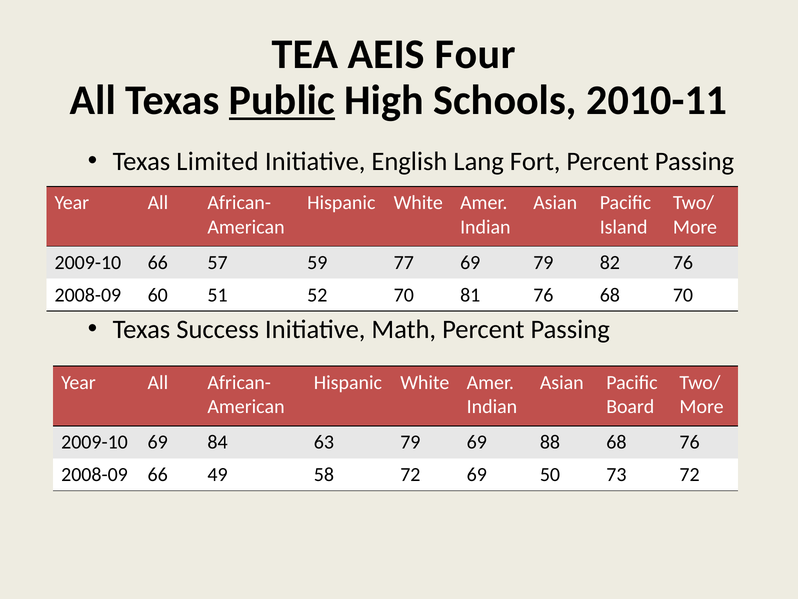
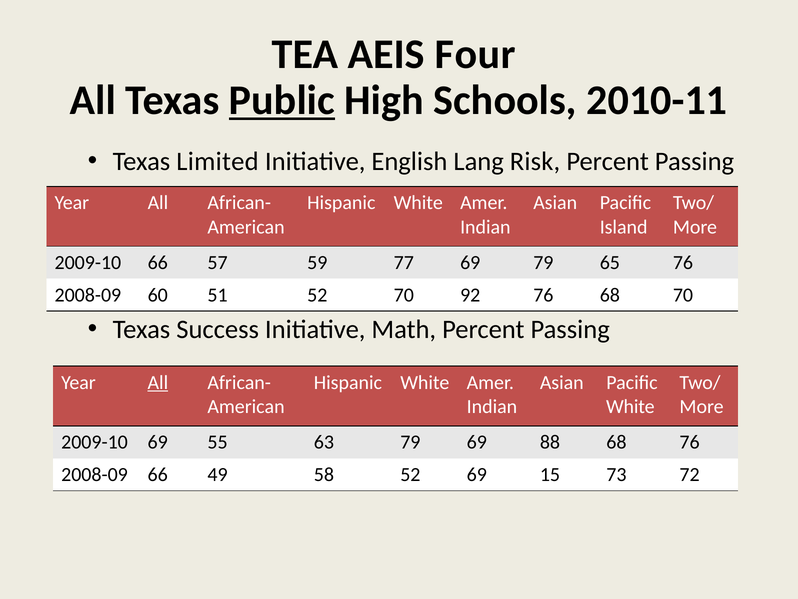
Fort: Fort -> Risk
82: 82 -> 65
81: 81 -> 92
All at (158, 382) underline: none -> present
Board at (630, 407): Board -> White
84: 84 -> 55
58 72: 72 -> 52
50: 50 -> 15
